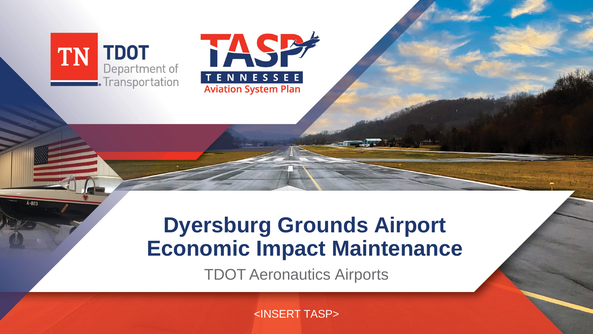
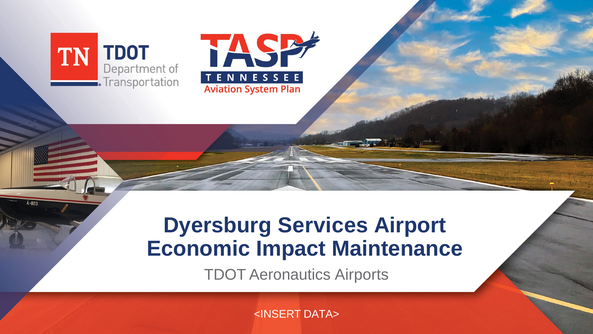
Grounds: Grounds -> Services
TASP>: TASP> -> DATA>
